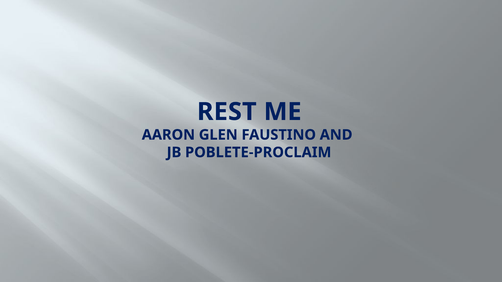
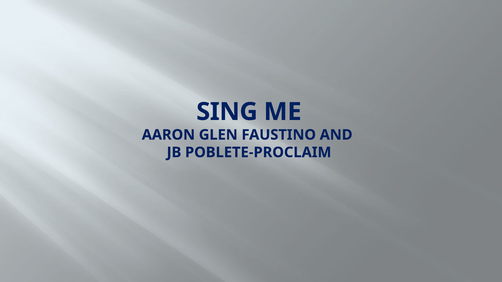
REST: REST -> SING
